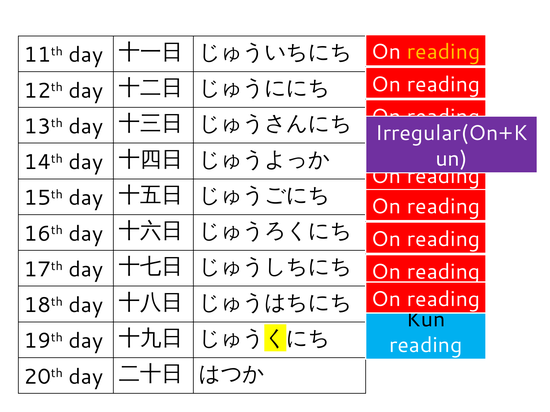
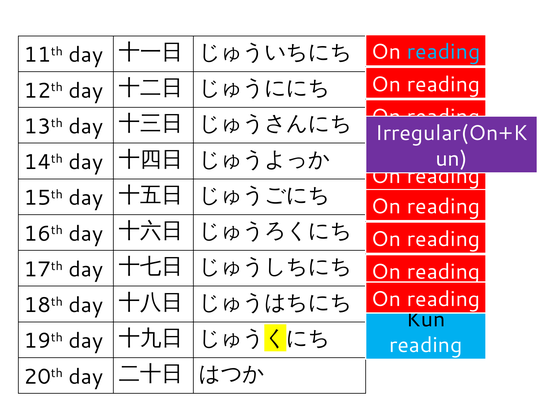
reading at (444, 52) colour: yellow -> light blue
